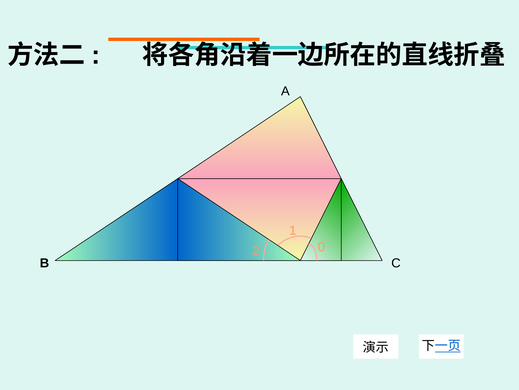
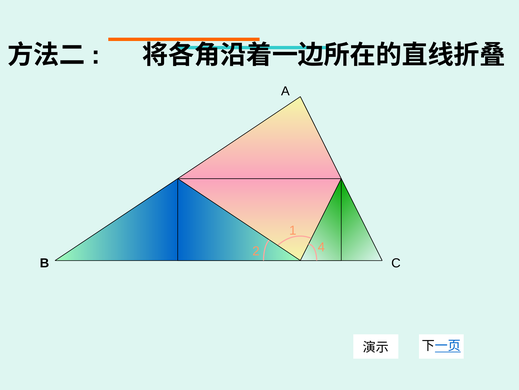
0: 0 -> 4
